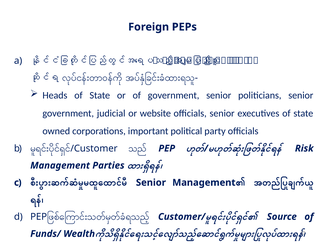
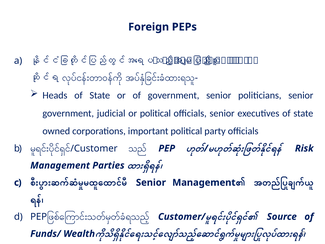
or website: website -> political
